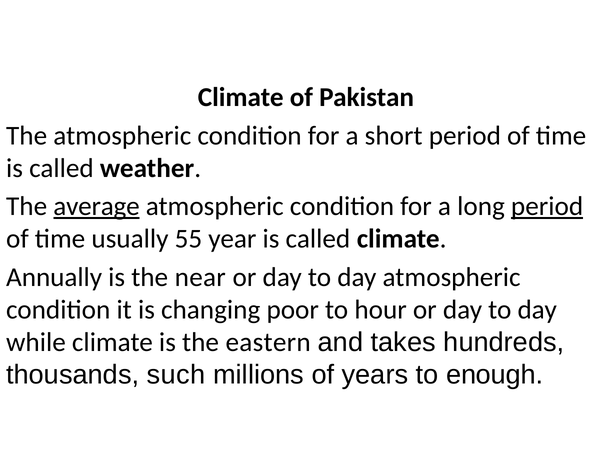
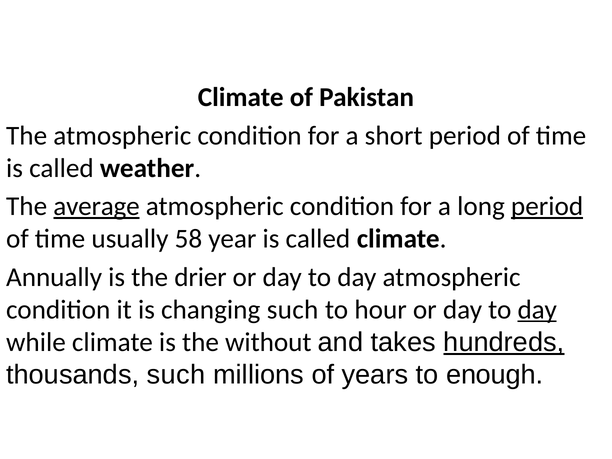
55: 55 -> 58
near: near -> drier
changing poor: poor -> such
day at (537, 310) underline: none -> present
eastern: eastern -> without
hundreds underline: none -> present
